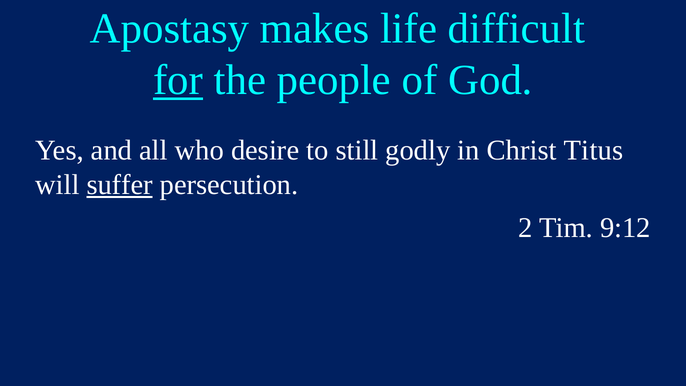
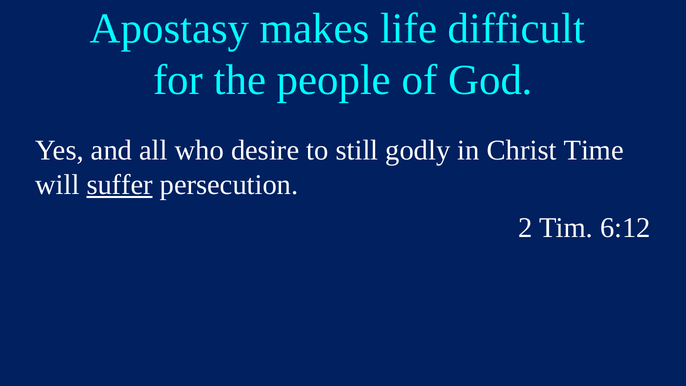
for underline: present -> none
Titus: Titus -> Time
9:12: 9:12 -> 6:12
